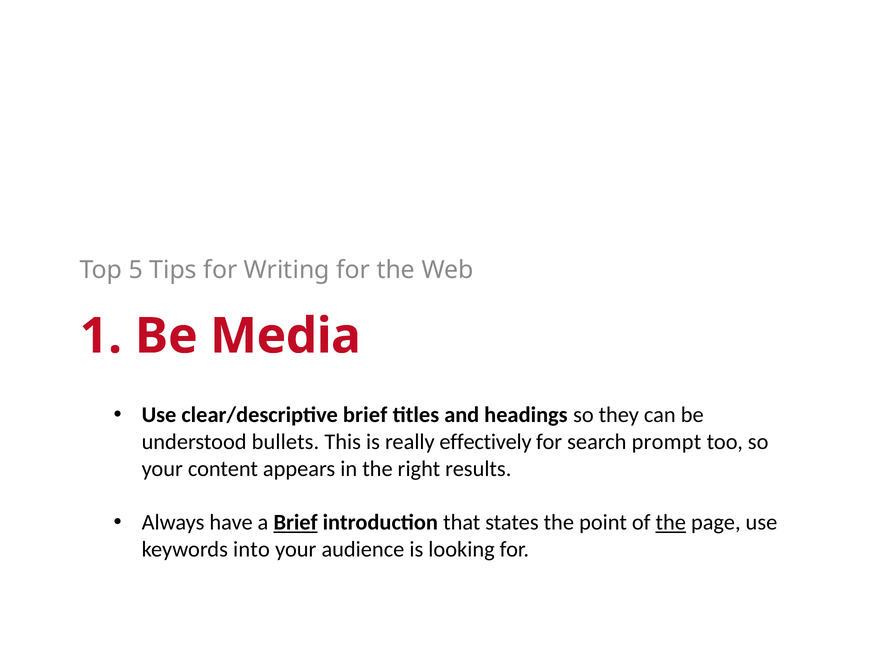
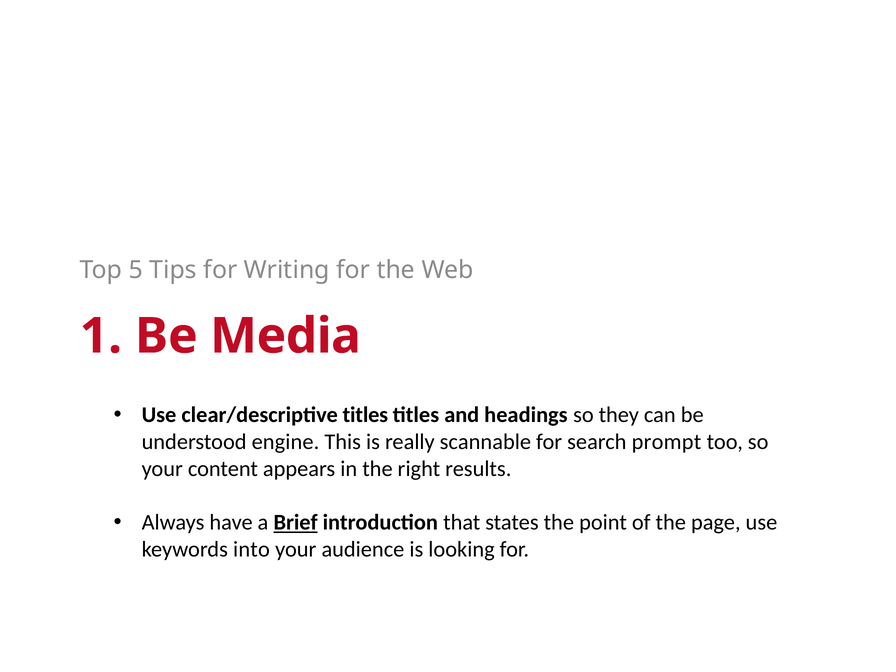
clear/descriptive brief: brief -> titles
bullets: bullets -> engine
effectively: effectively -> scannable
the at (671, 522) underline: present -> none
